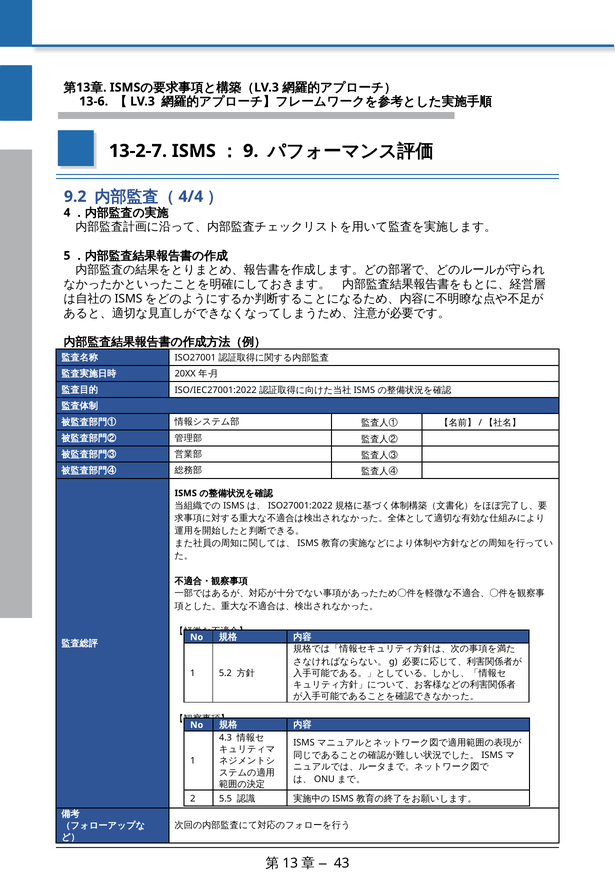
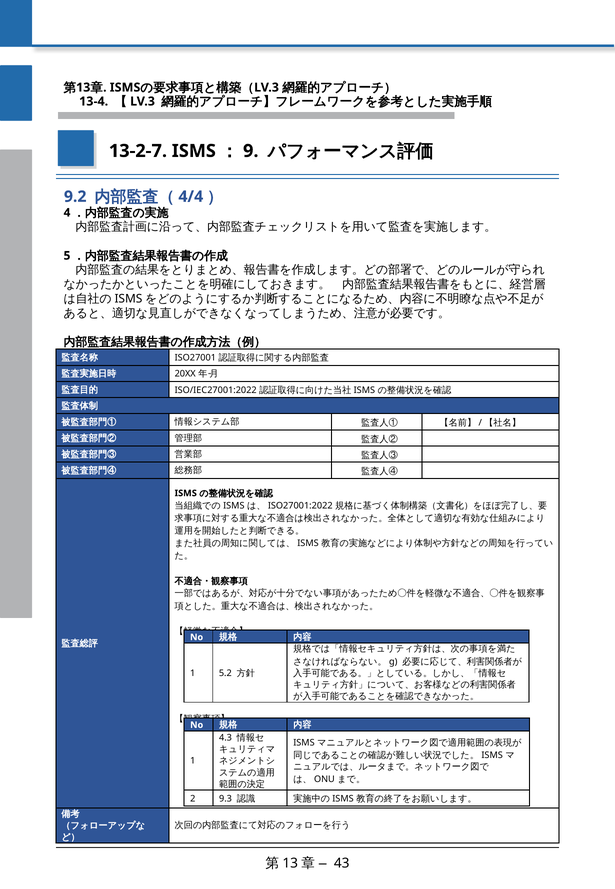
13-6: 13-6 -> 13-4
5.5: 5.5 -> 9.3
